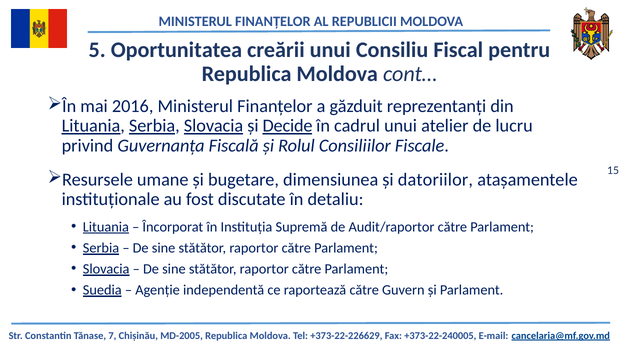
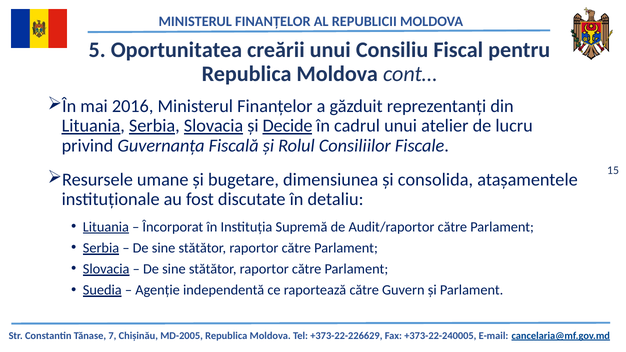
datoriilor: datoriilor -> consolida
